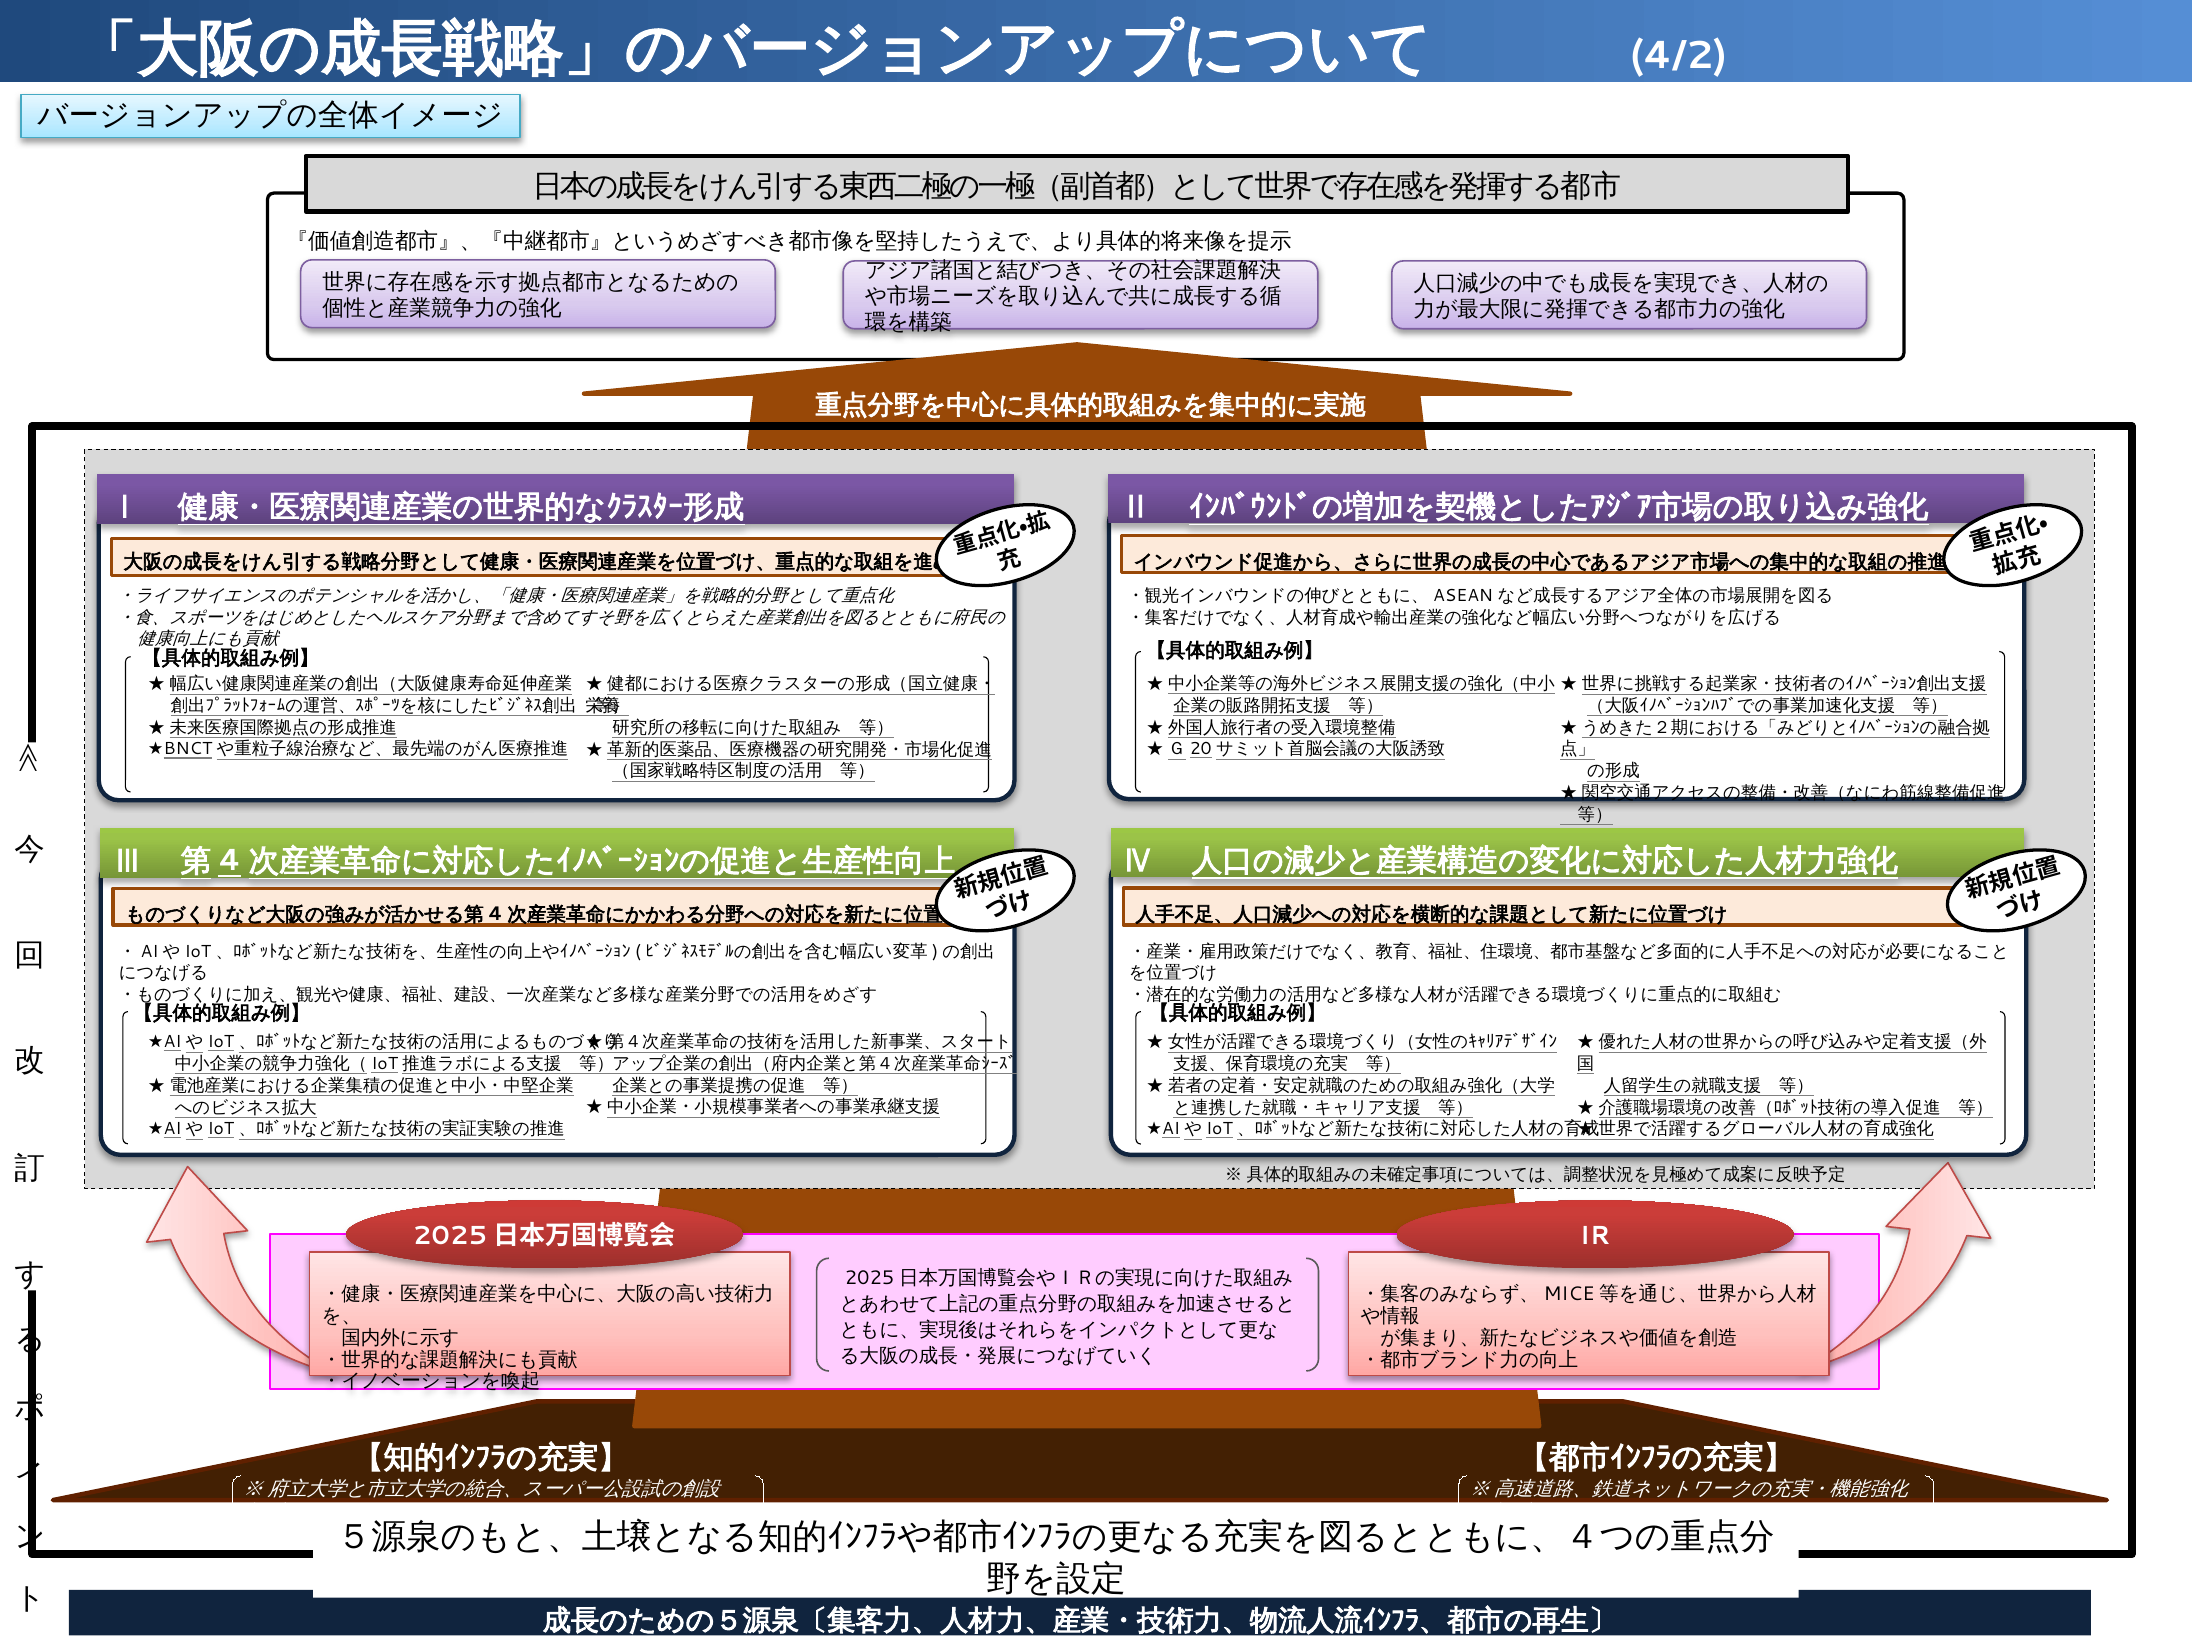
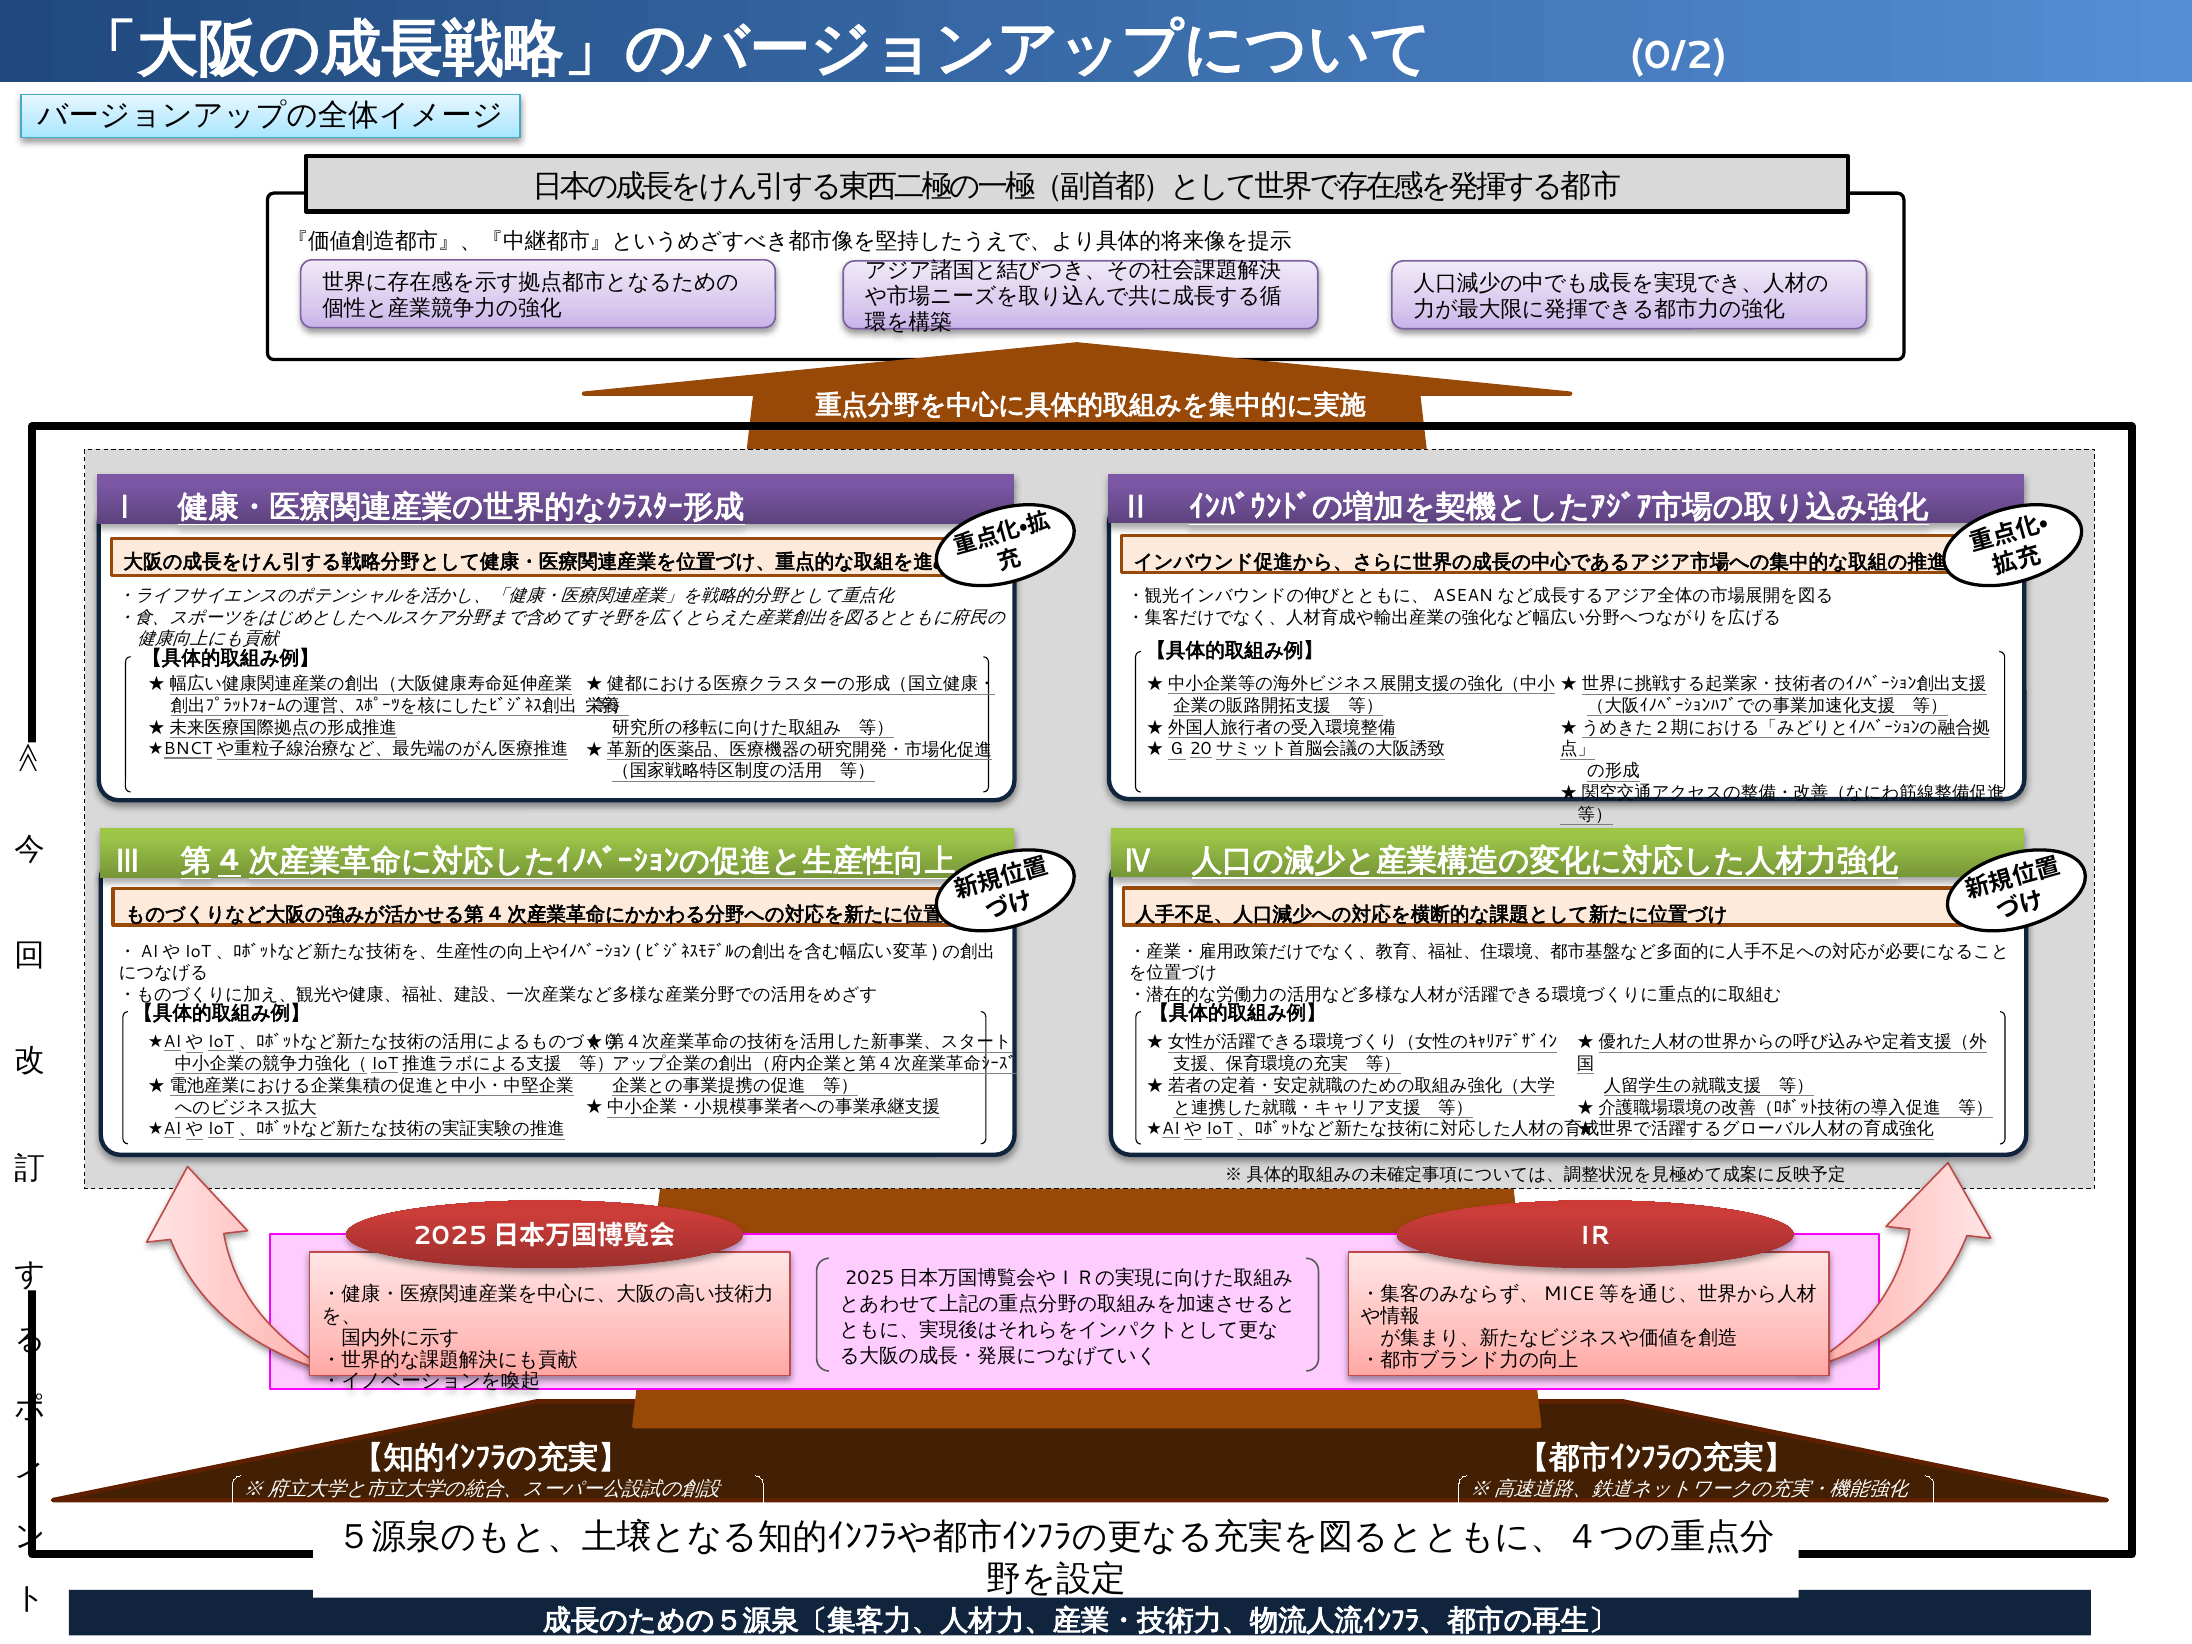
4/2: 4/2 -> 0/2
